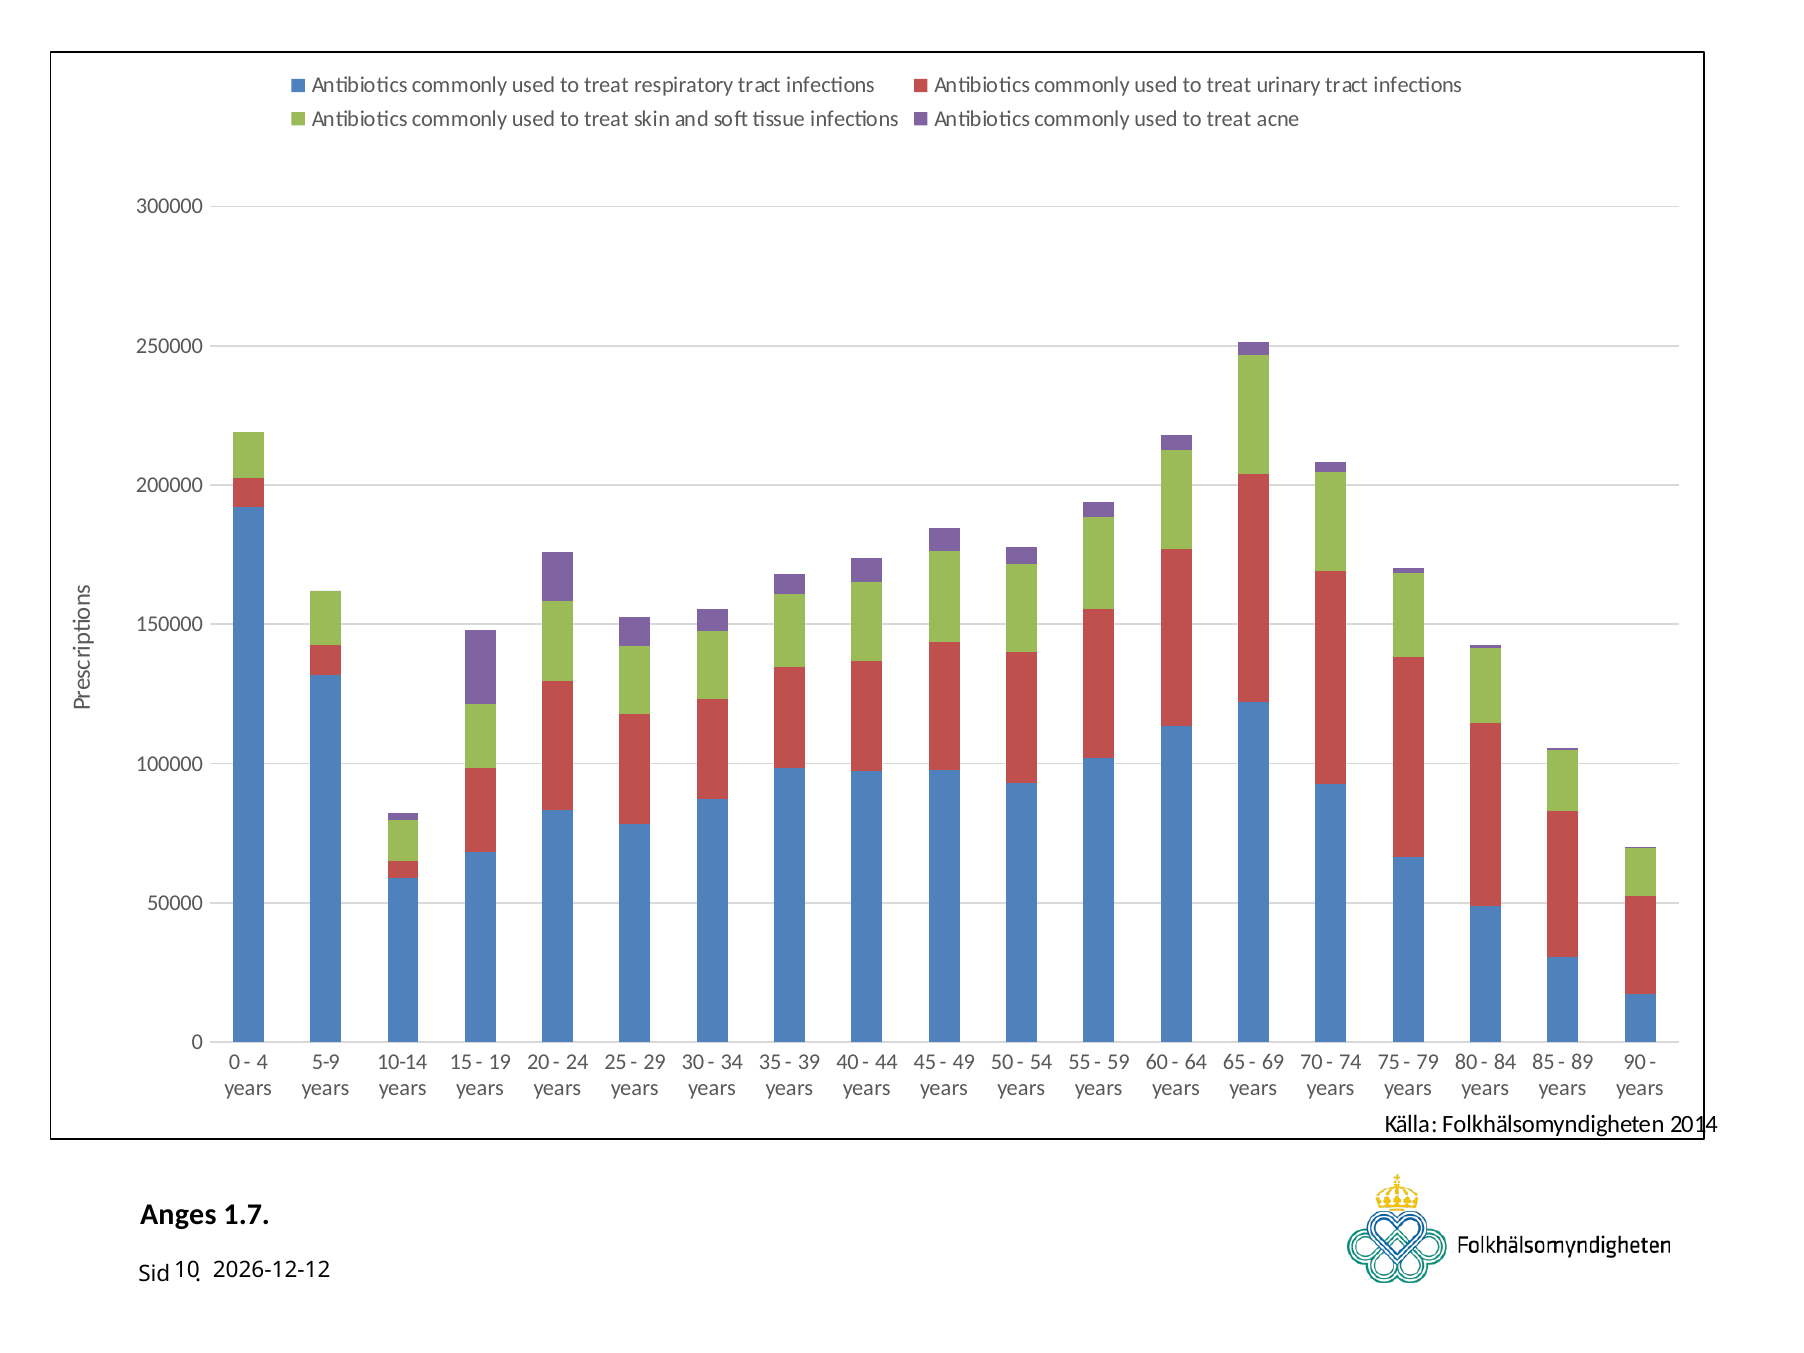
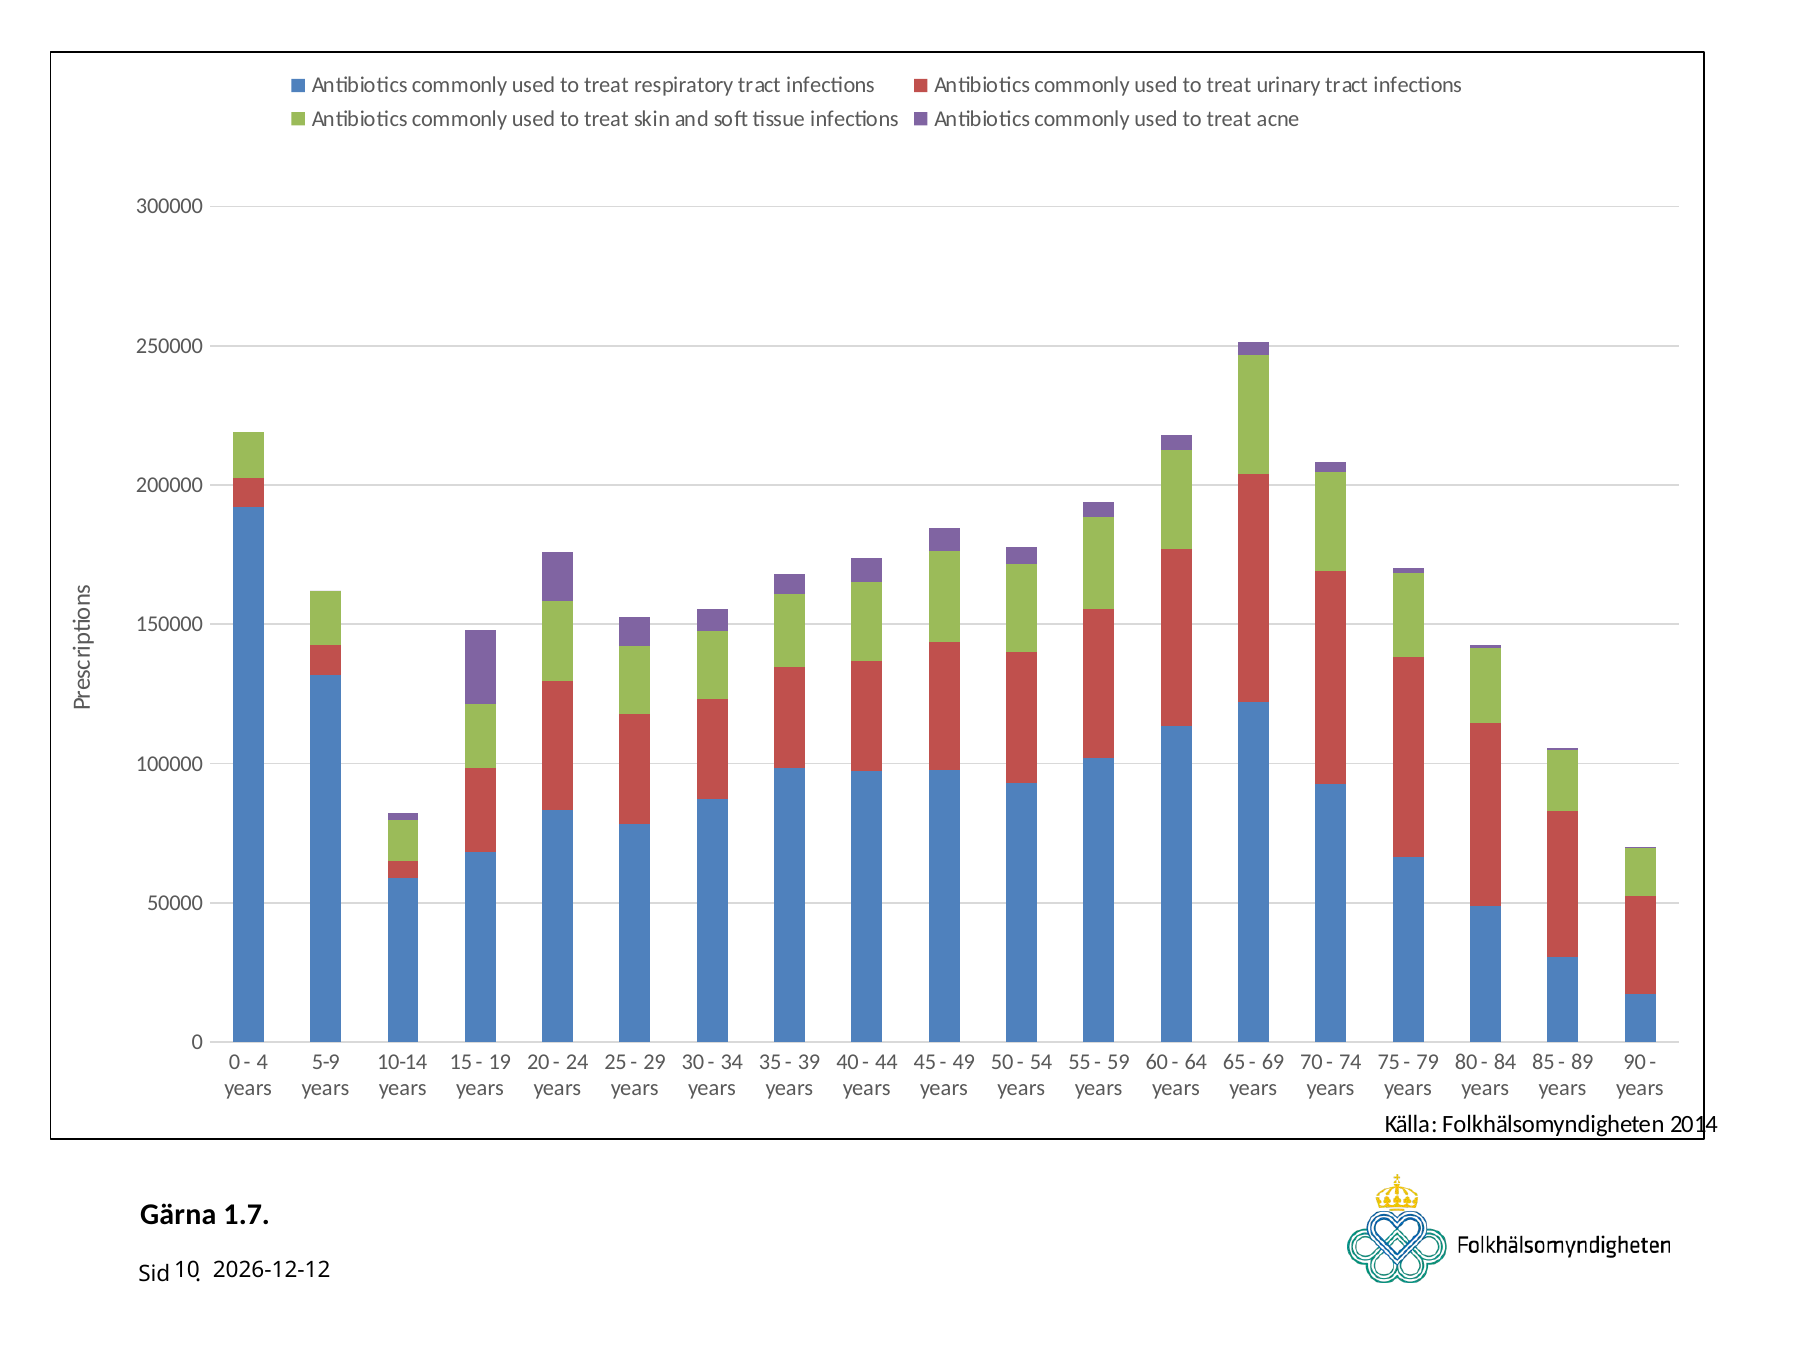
Anges: Anges -> Gärna
